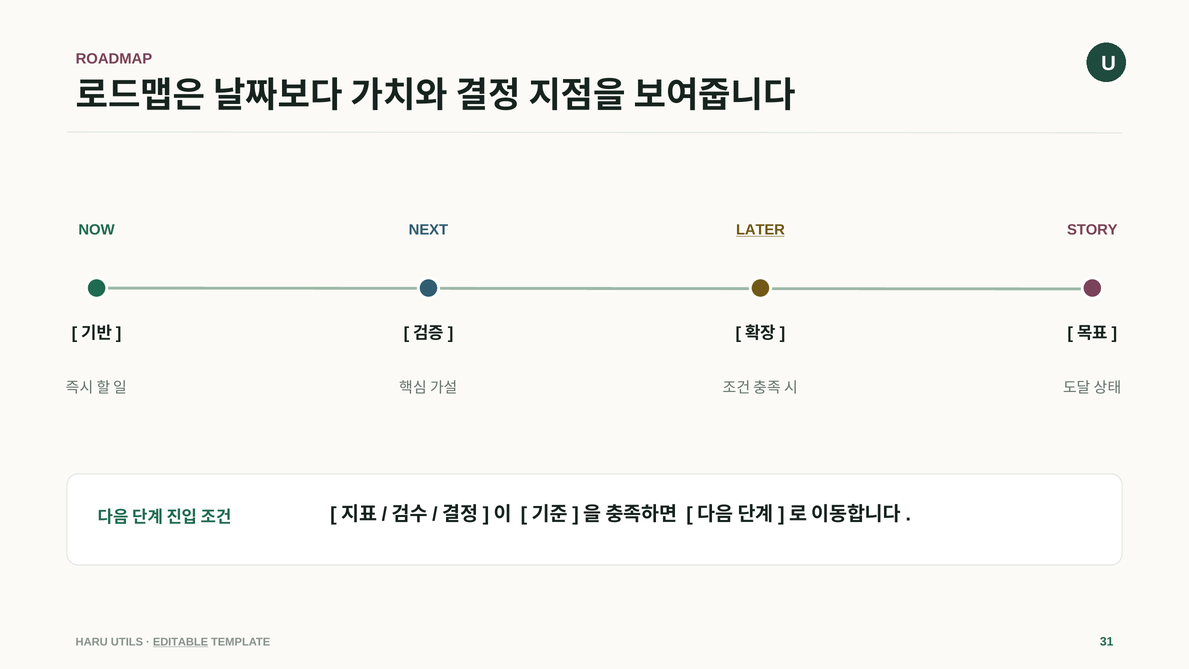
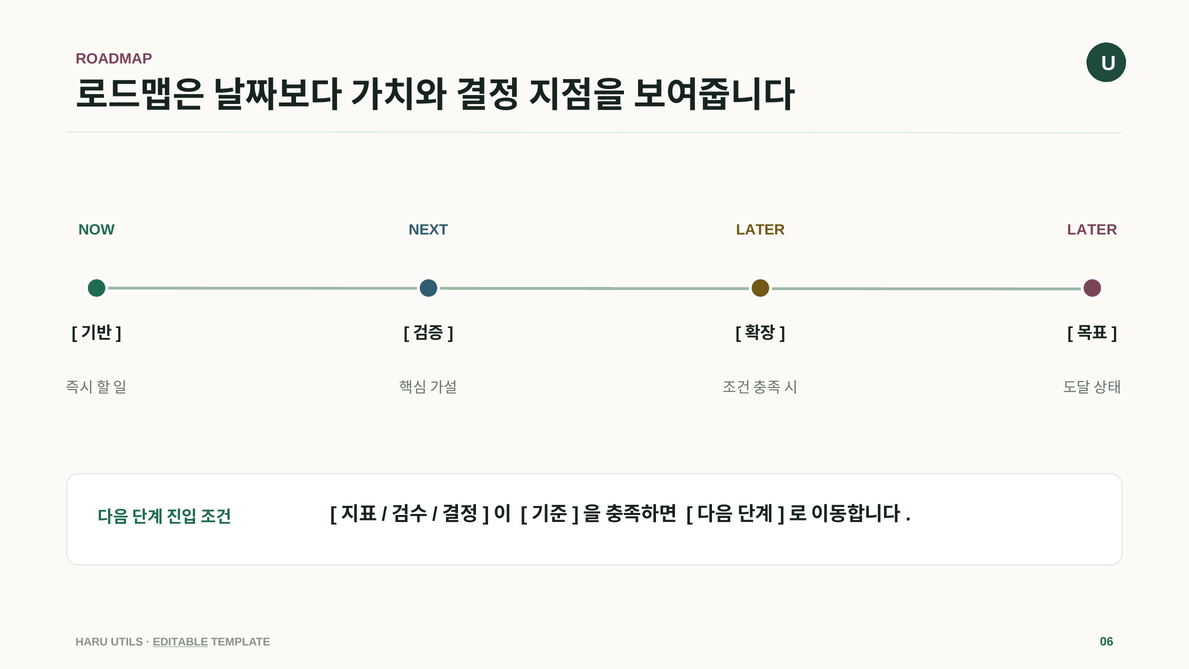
LATER at (760, 230) underline: present -> none
STORY at (1092, 230): STORY -> LATER
31: 31 -> 06
